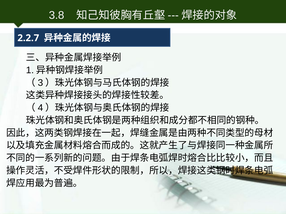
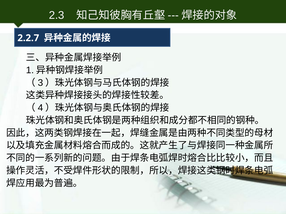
3.8: 3.8 -> 2.3
